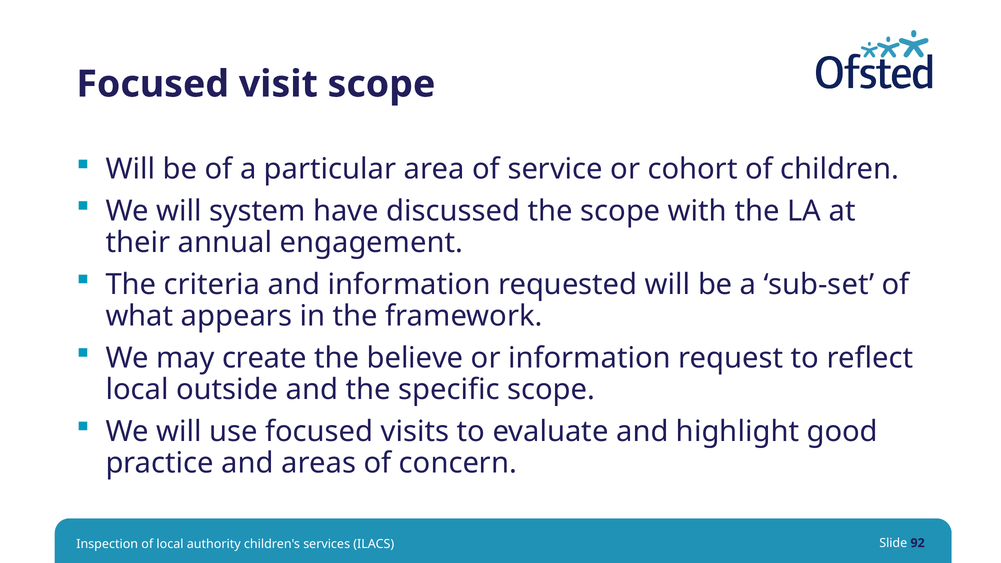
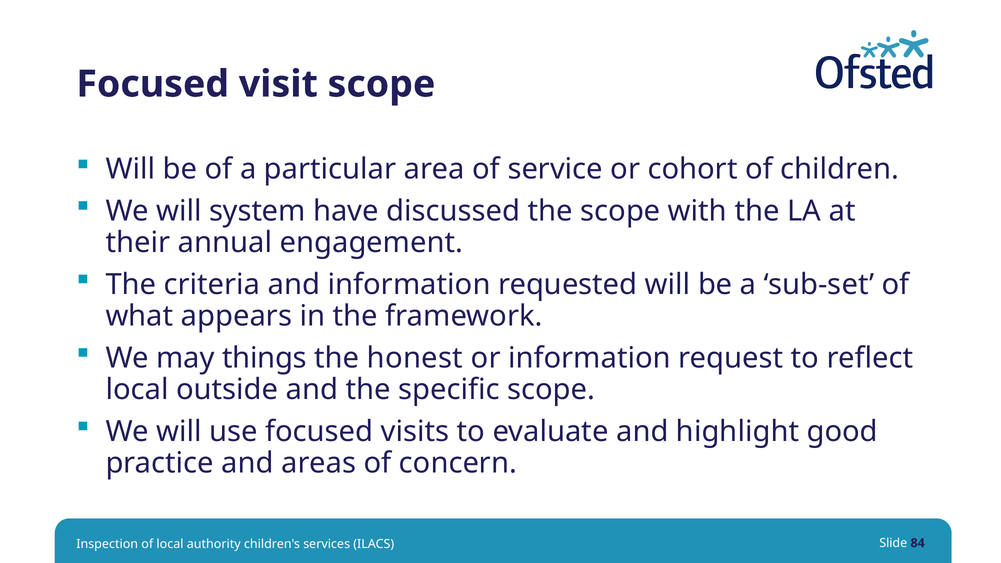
create: create -> things
believe: believe -> honest
92: 92 -> 84
